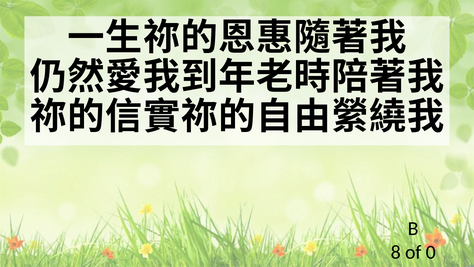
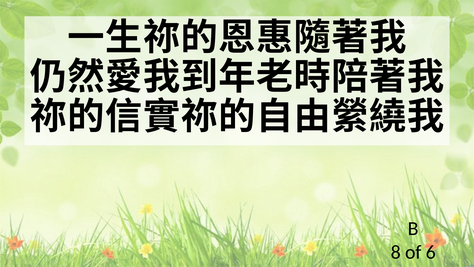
0: 0 -> 6
